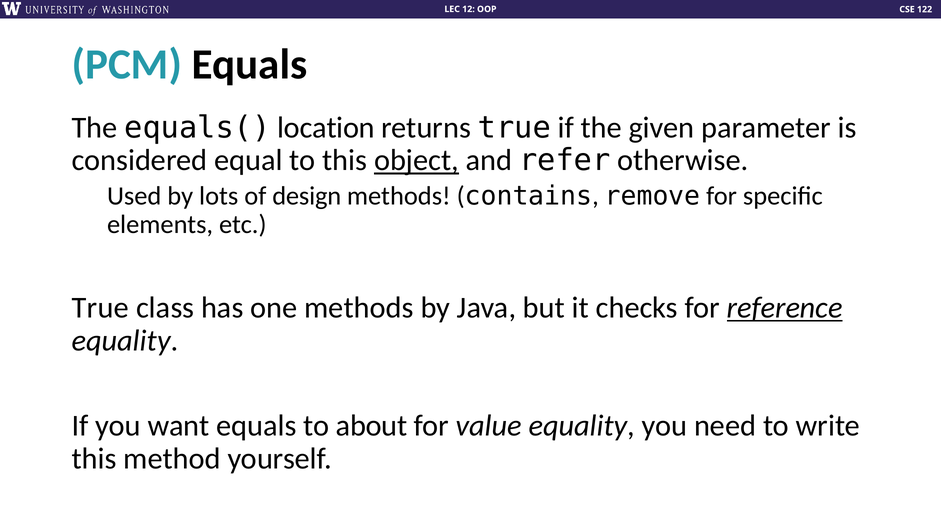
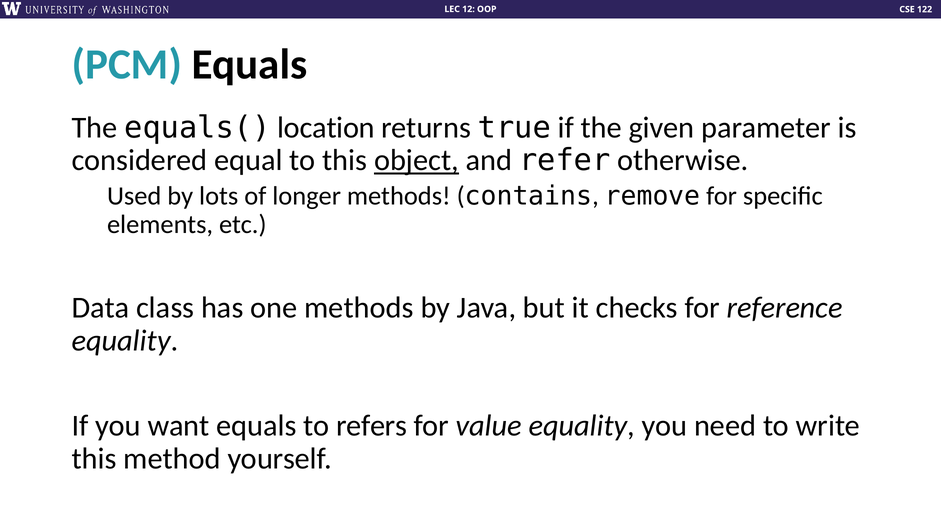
design: design -> longer
True at (100, 308): True -> Data
reference underline: present -> none
about: about -> refers
